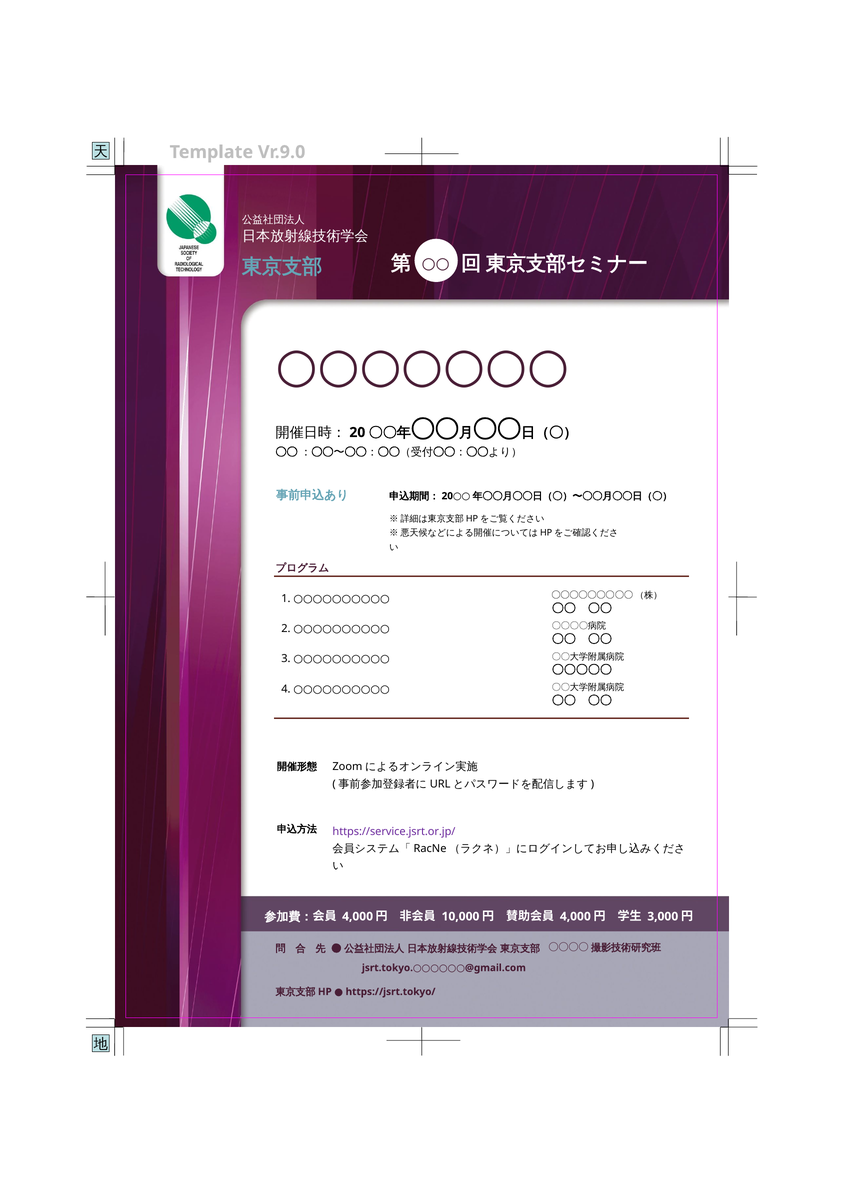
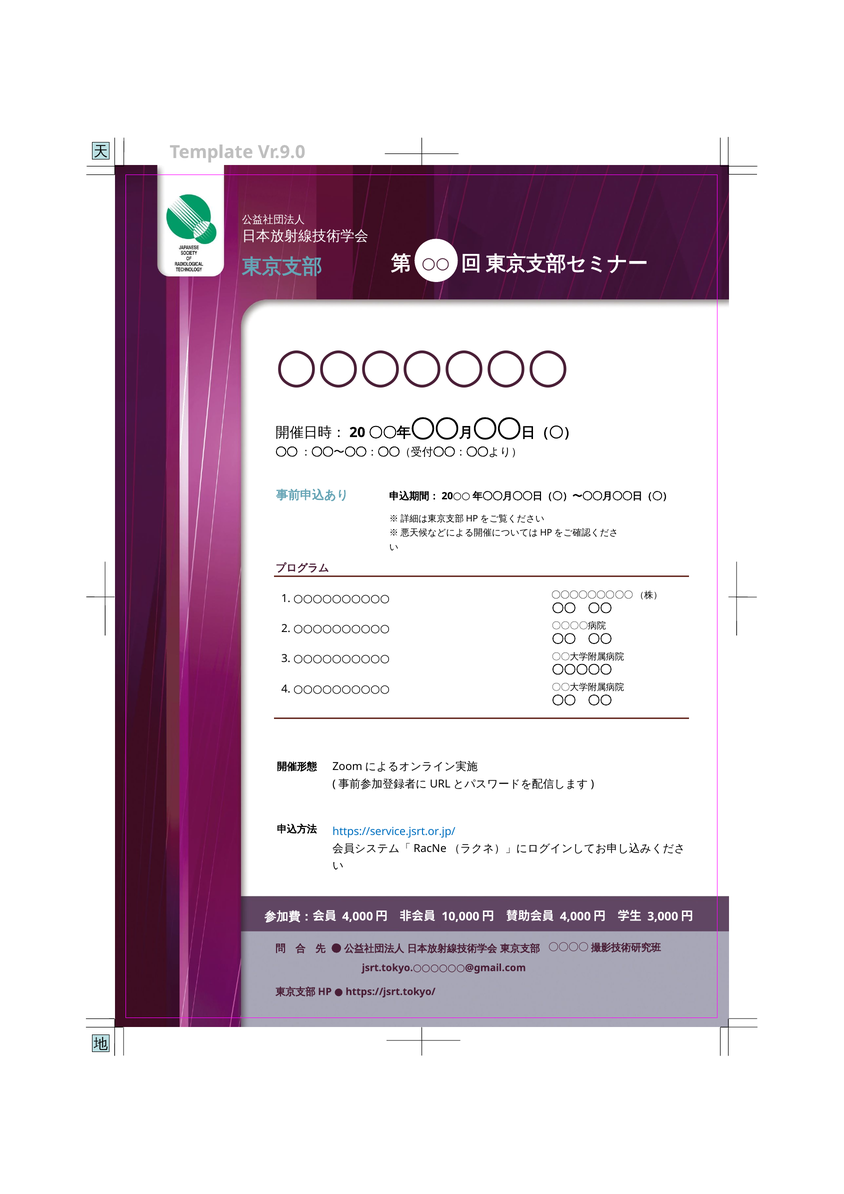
https://service.jsrt.or.jp/ colour: purple -> blue
